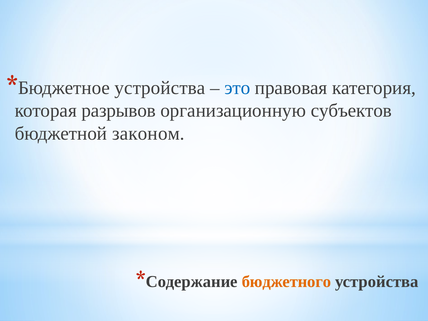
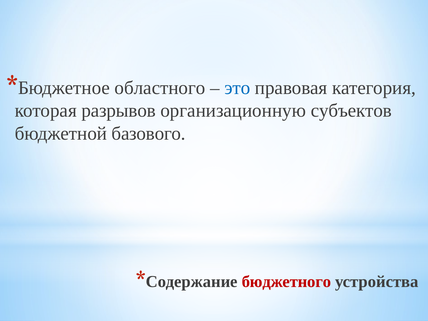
устройства at (160, 88): устройства -> областного
законом: законом -> базового
бюджетного colour: orange -> red
